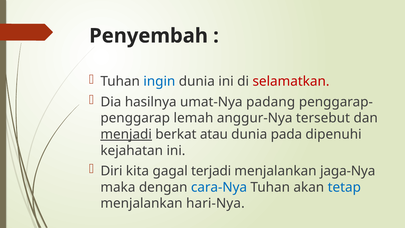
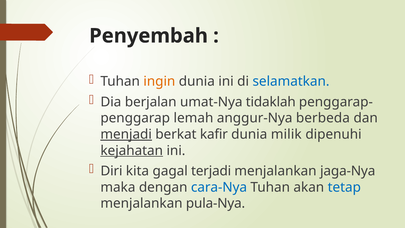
ingin colour: blue -> orange
selamatkan colour: red -> blue
hasilnya: hasilnya -> berjalan
padang: padang -> tidaklah
tersebut: tersebut -> berbeda
atau: atau -> kafir
pada: pada -> milik
kejahatan underline: none -> present
hari-Nya: hari-Nya -> pula-Nya
